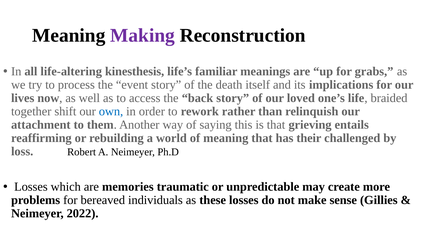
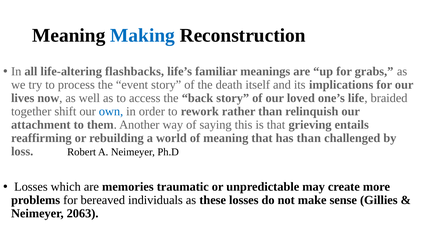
Making colour: purple -> blue
kinesthesis: kinesthesis -> flashbacks
has their: their -> than
2022: 2022 -> 2063
